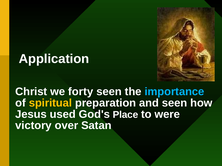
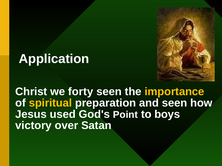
importance colour: light blue -> yellow
Place: Place -> Point
were: were -> boys
